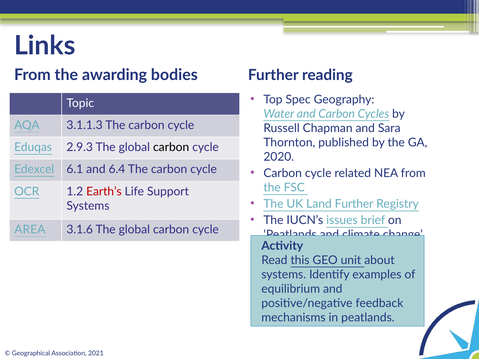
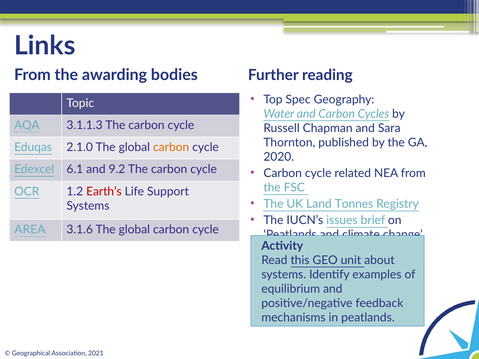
2.9.3: 2.9.3 -> 2.1.0
carbon at (171, 147) colour: black -> orange
6.4: 6.4 -> 9.2
Land Further: Further -> Tonnes
